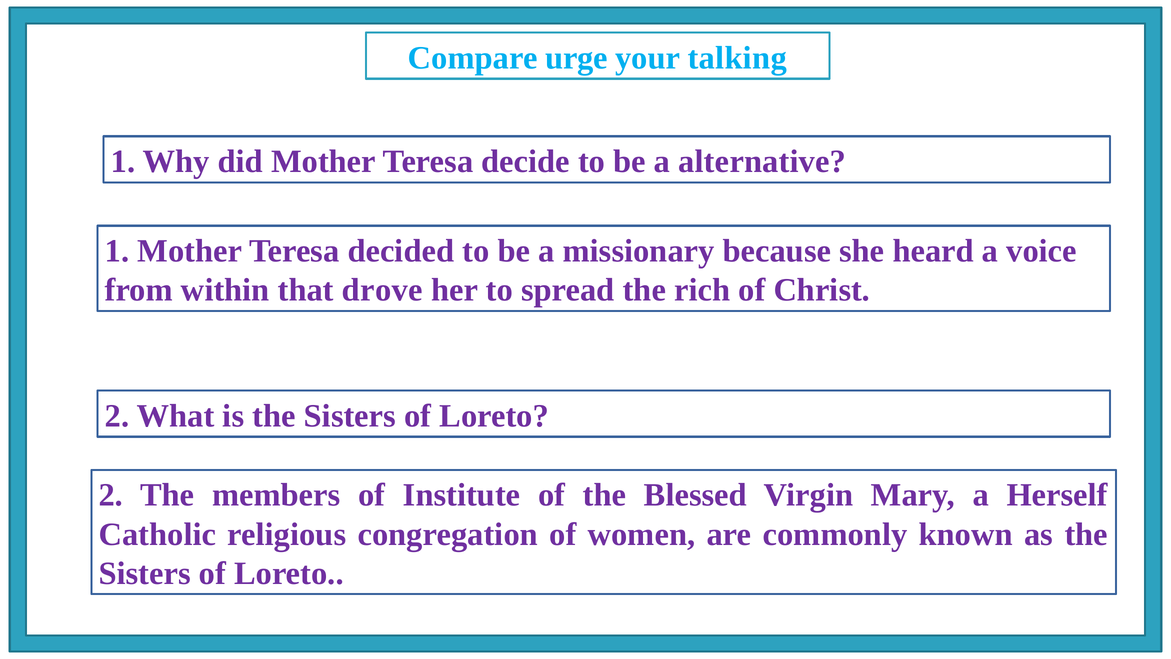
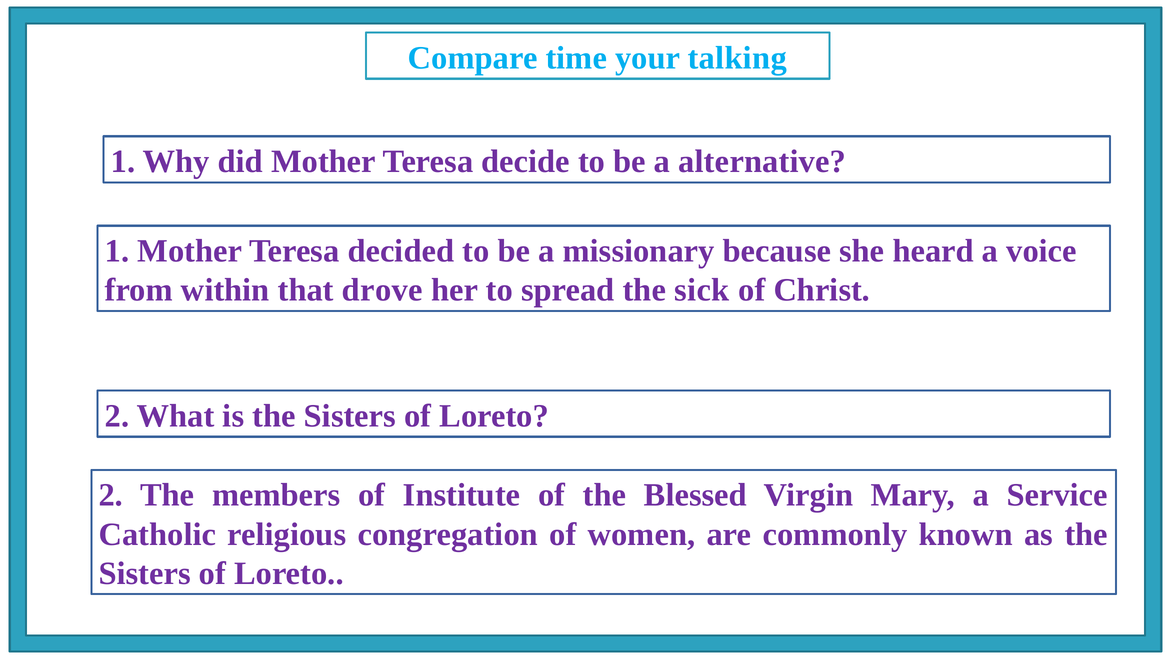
urge: urge -> time
rich: rich -> sick
Herself: Herself -> Service
